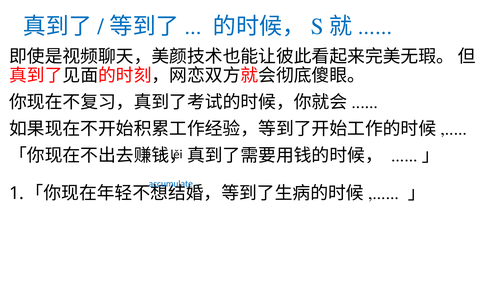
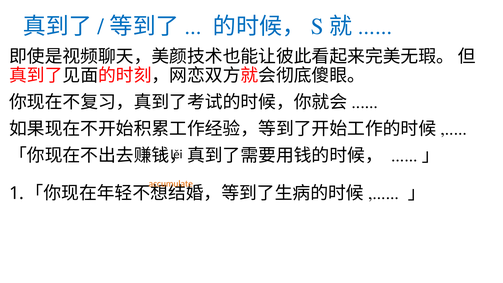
accumulate colour: blue -> orange
